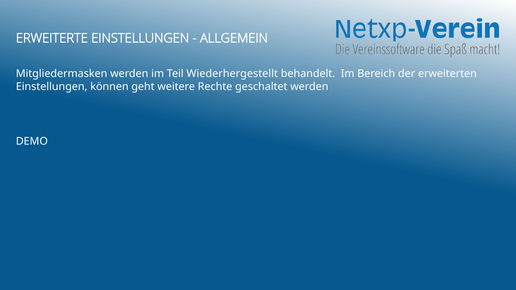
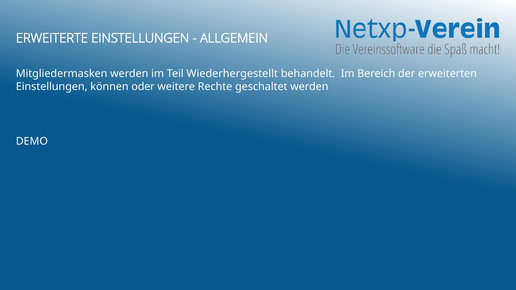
geht: geht -> oder
